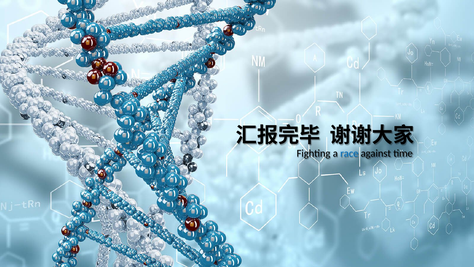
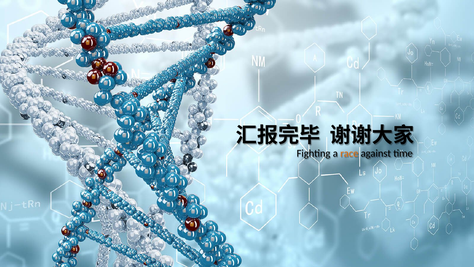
race colour: blue -> orange
